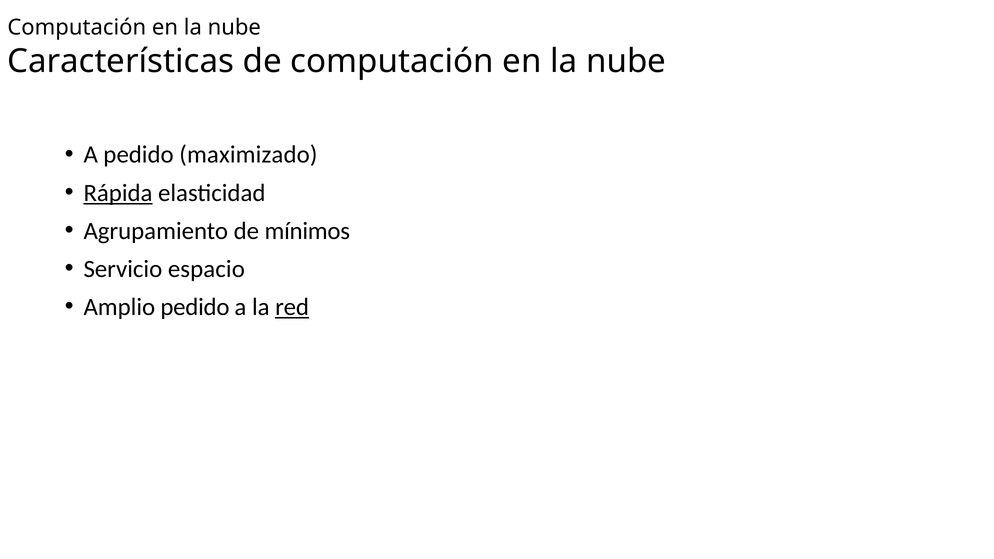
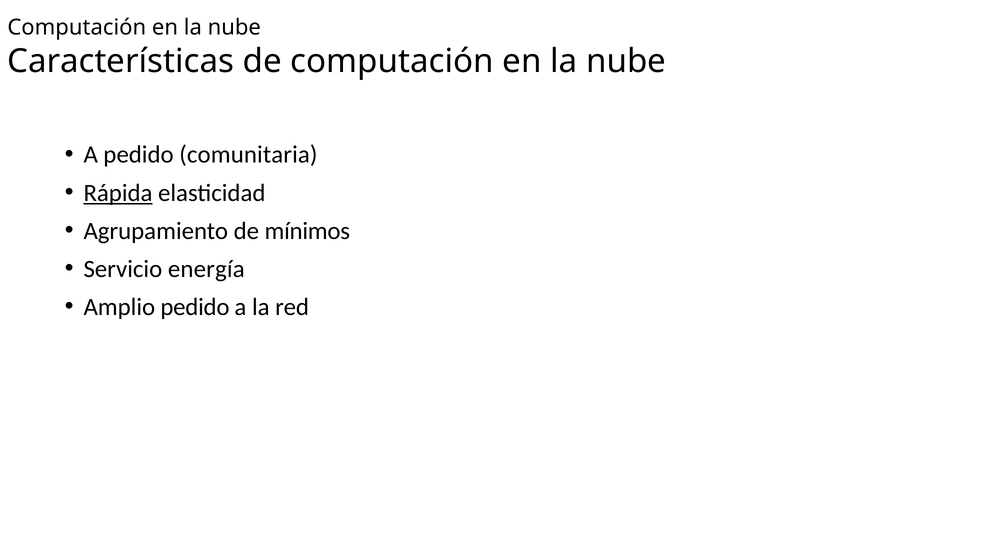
maximizado: maximizado -> comunitaria
espacio: espacio -> energía
red underline: present -> none
